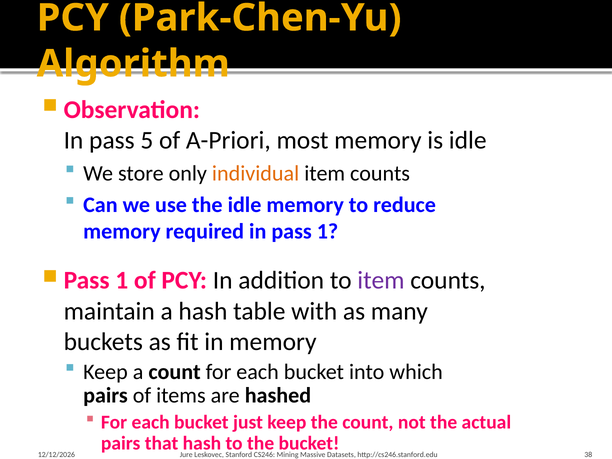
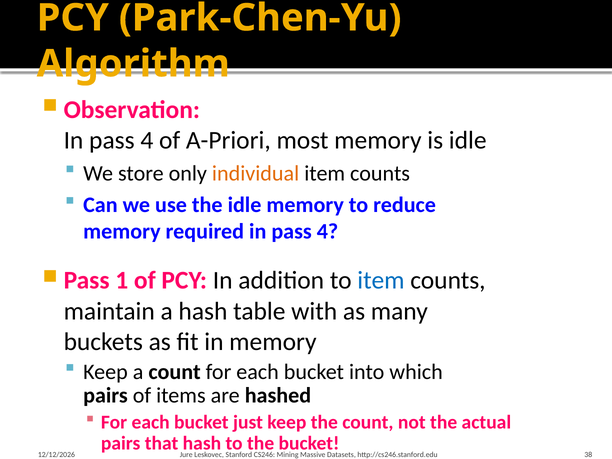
5 at (147, 140): 5 -> 4
required in pass 1: 1 -> 4
item at (381, 281) colour: purple -> blue
